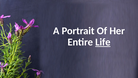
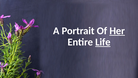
Her underline: none -> present
